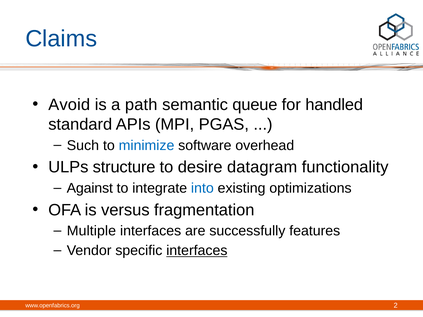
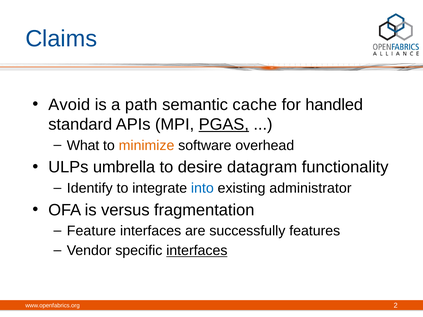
queue: queue -> cache
PGAS underline: none -> present
Such: Such -> What
minimize colour: blue -> orange
structure: structure -> umbrella
Against: Against -> Identify
optimizations: optimizations -> administrator
Multiple: Multiple -> Feature
